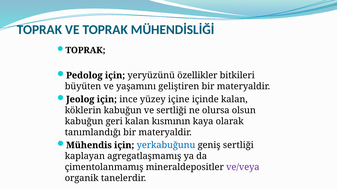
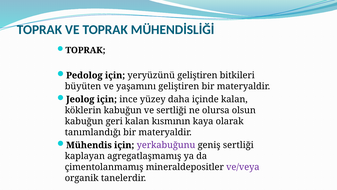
yeryüzünü özellikler: özellikler -> geliştiren
içine: içine -> daha
yerkabuğunu colour: blue -> purple
